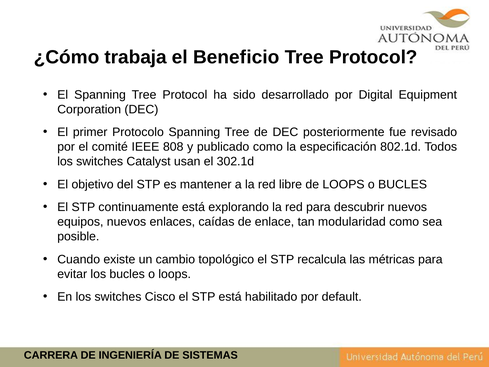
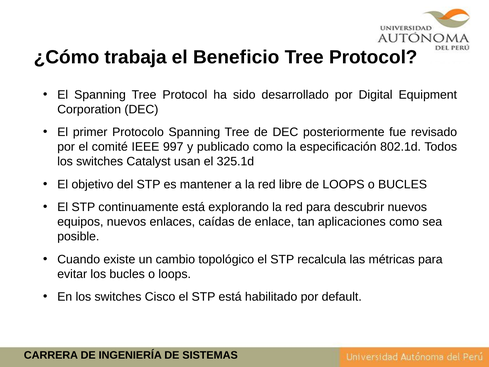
808: 808 -> 997
302.1d: 302.1d -> 325.1d
modularidad: modularidad -> aplicaciones
